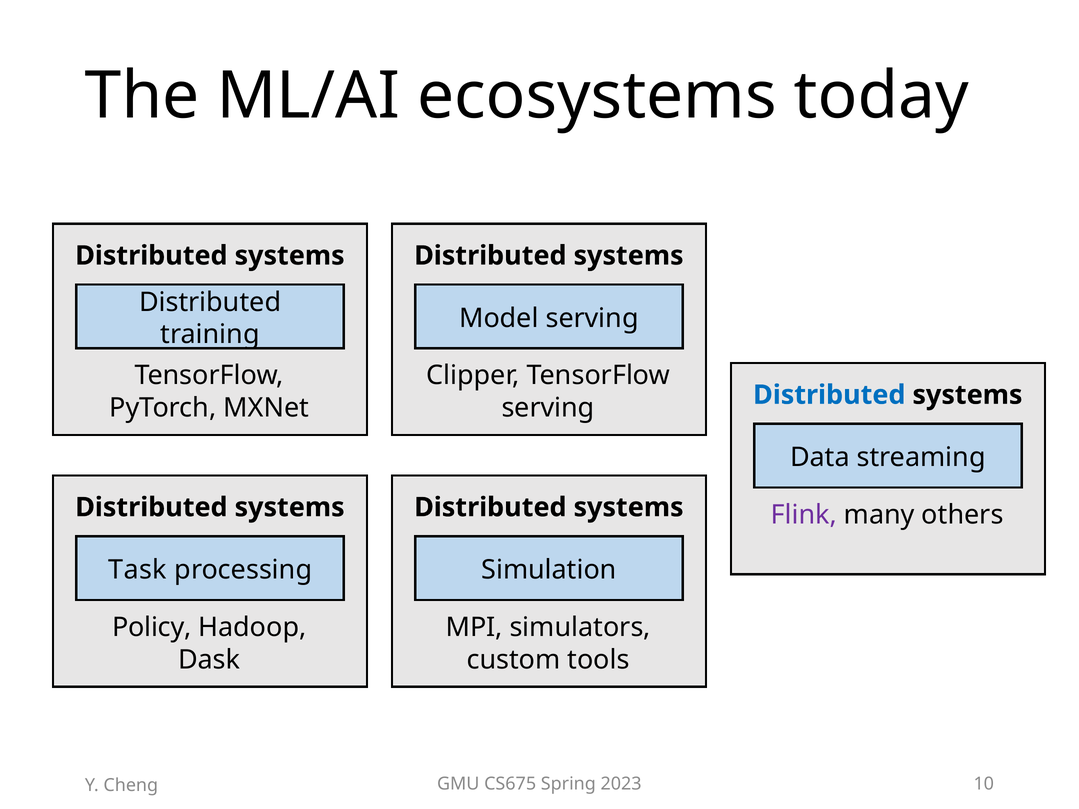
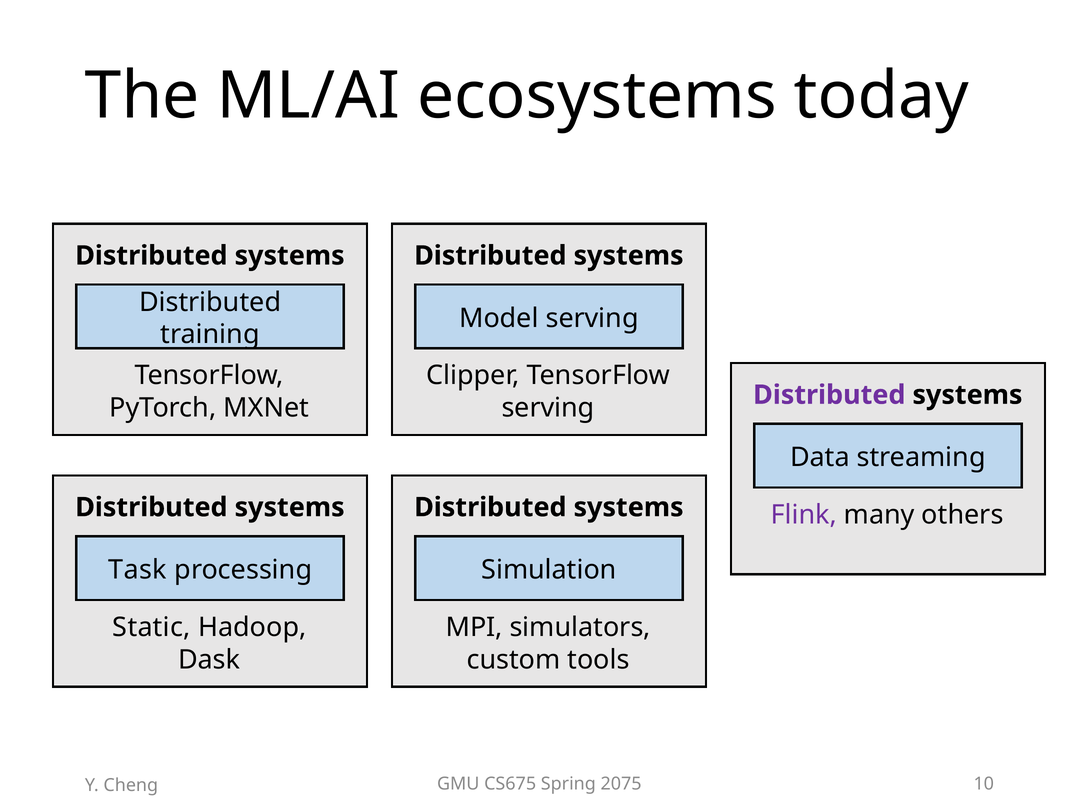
Distributed at (829, 395) colour: blue -> purple
Policy: Policy -> Static
2023: 2023 -> 2075
